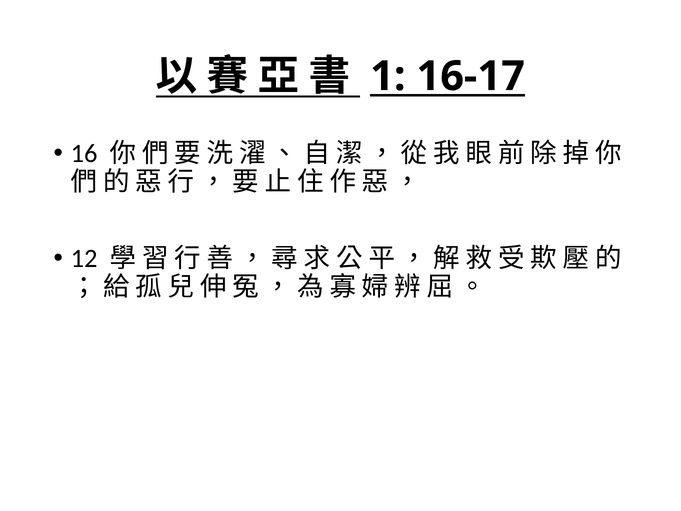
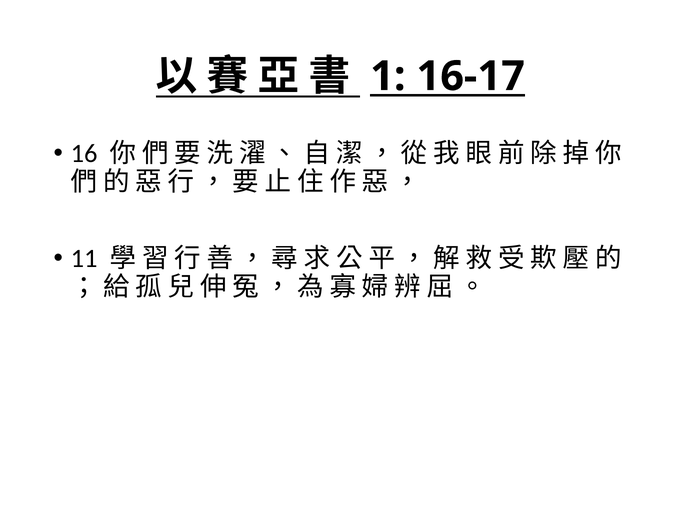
12: 12 -> 11
